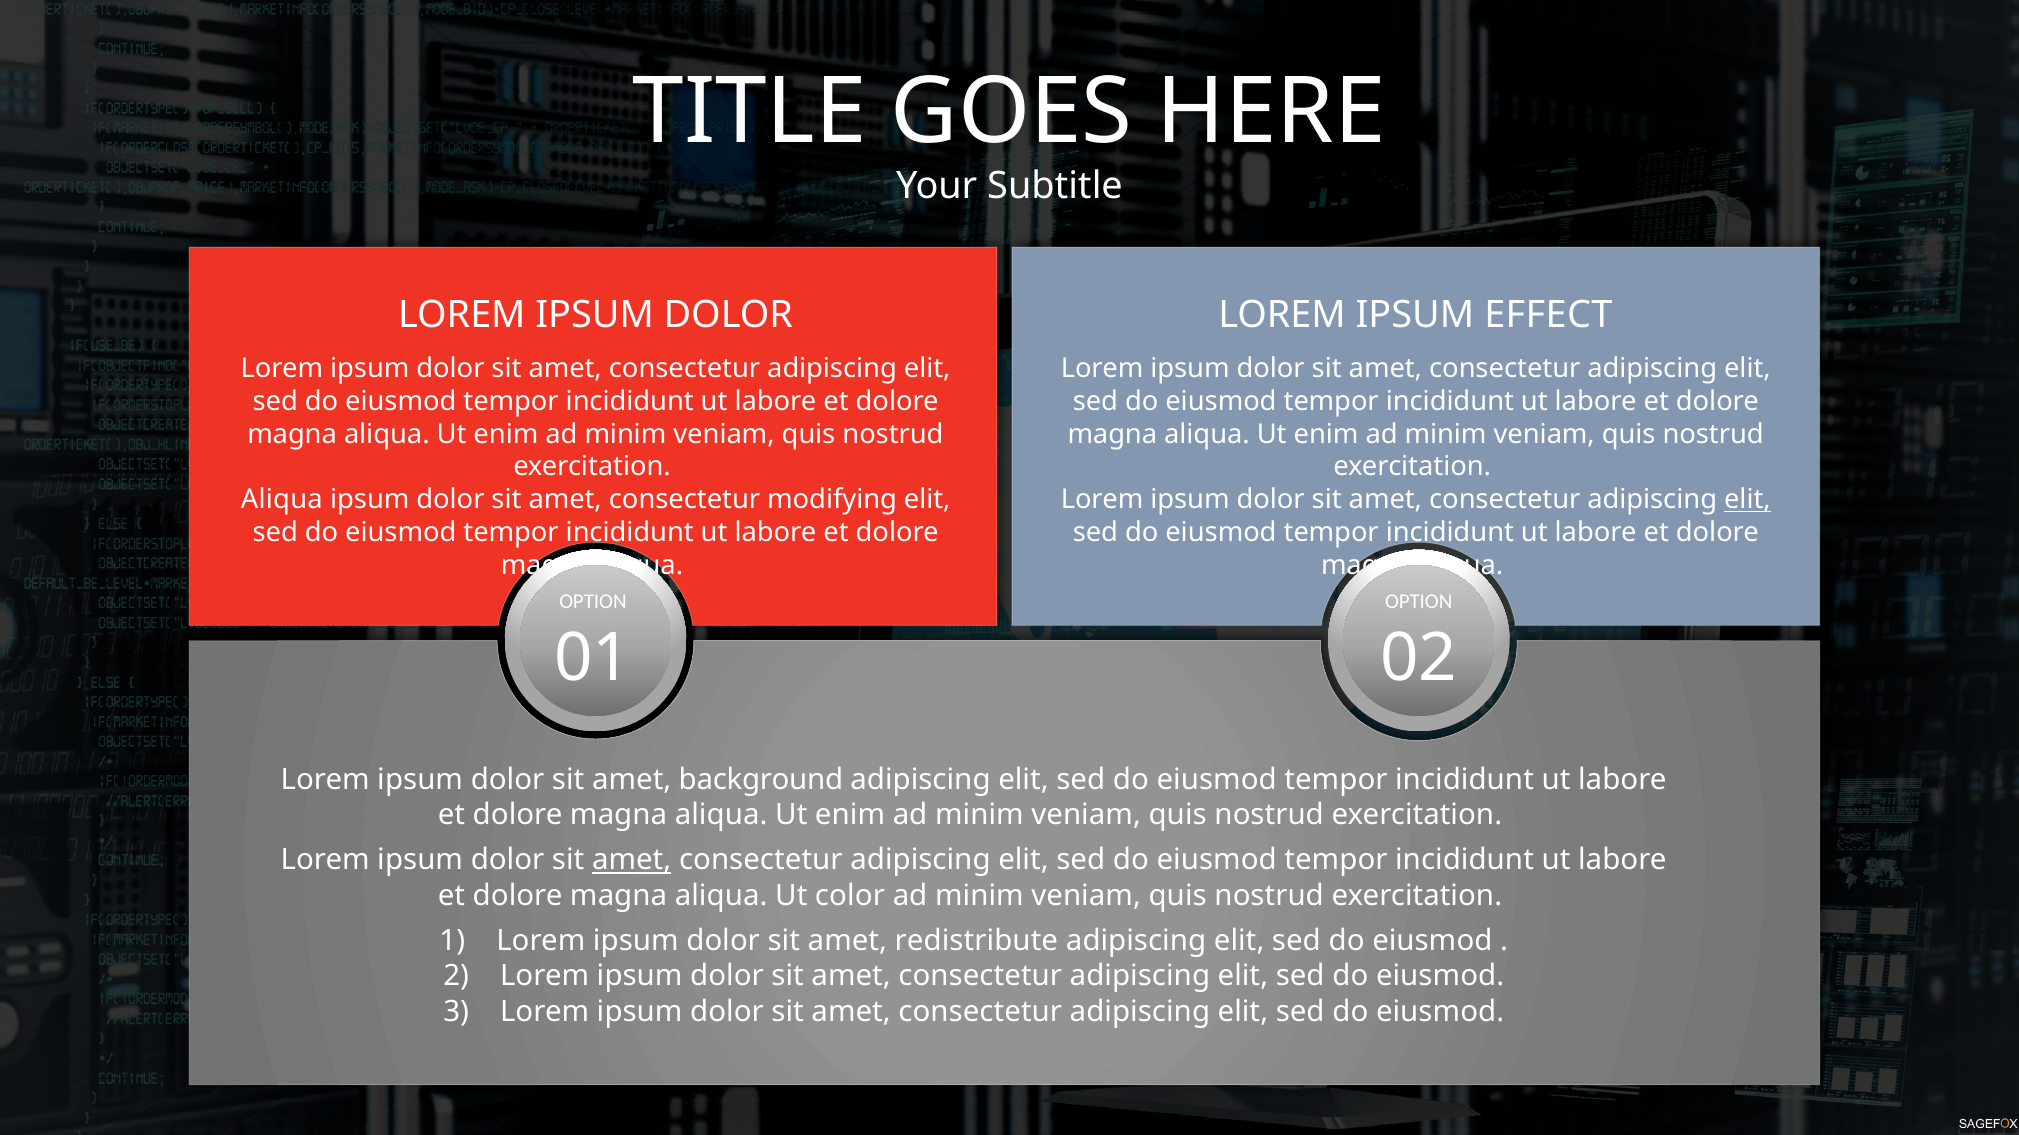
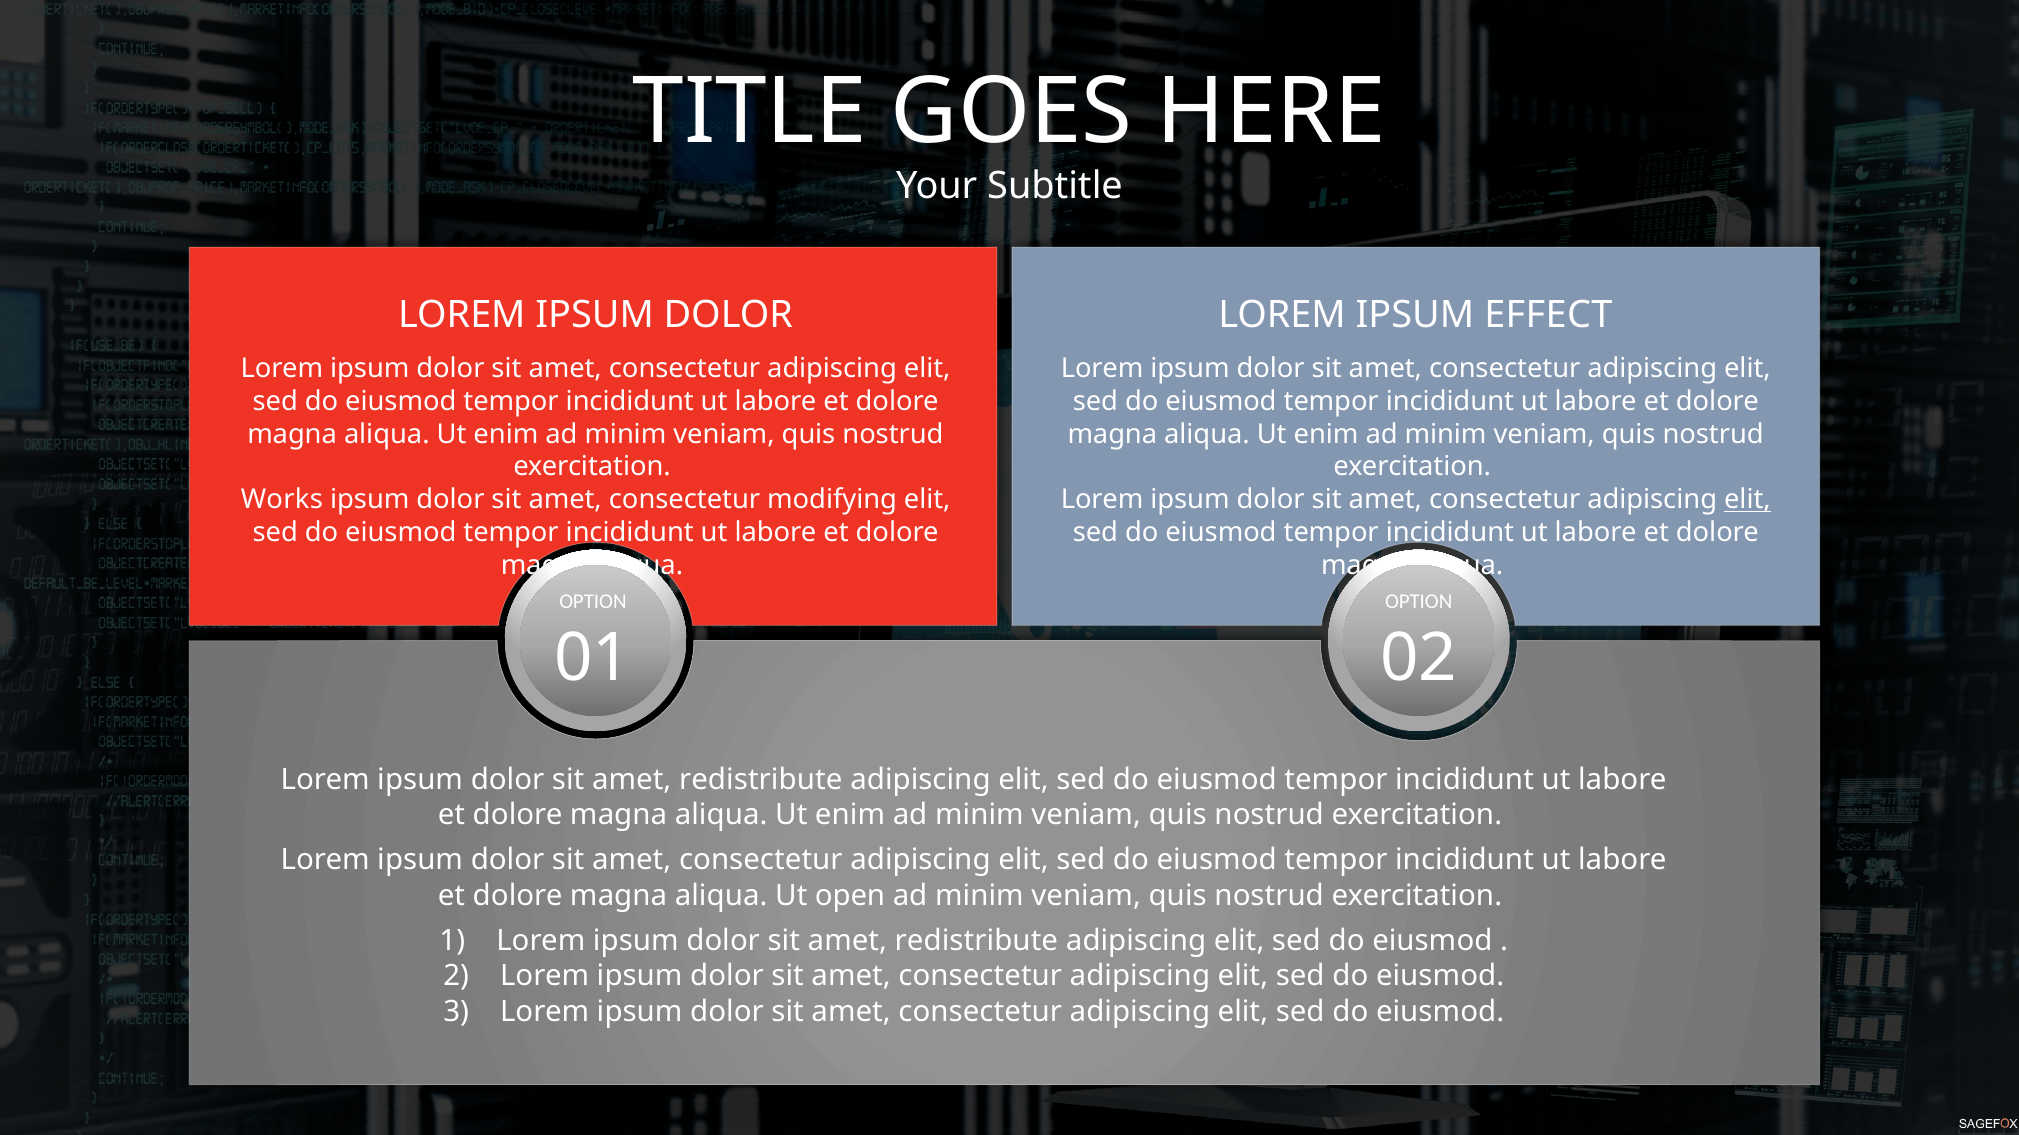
Aliqua at (282, 500): Aliqua -> Works
background at (761, 780): background -> redistribute
amet at (632, 861) underline: present -> none
color: color -> open
